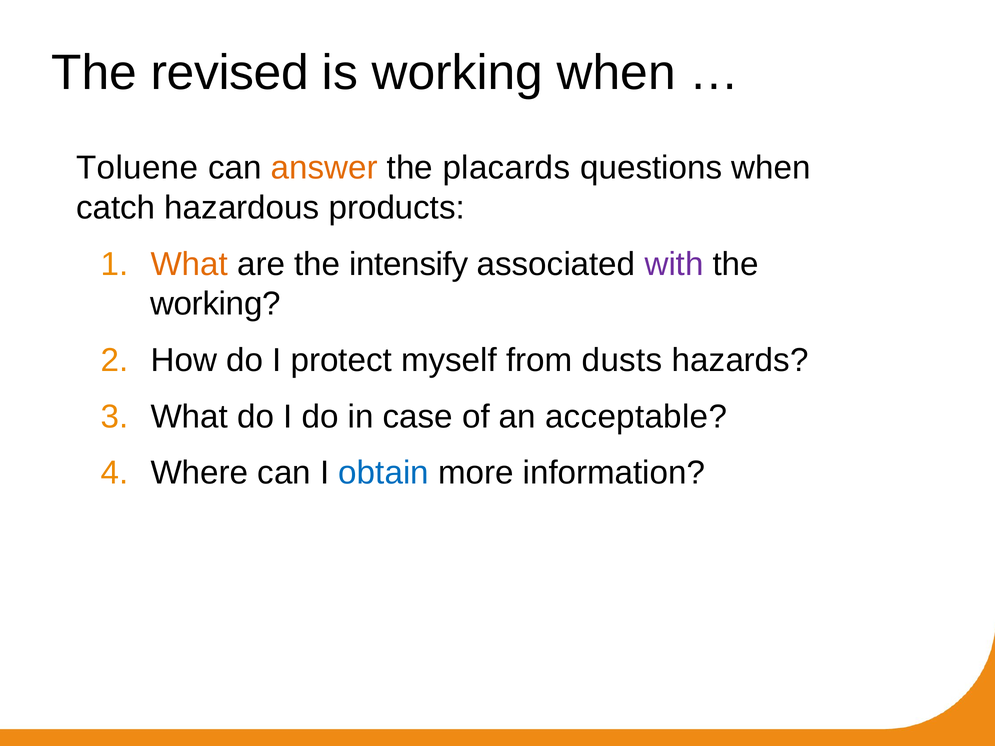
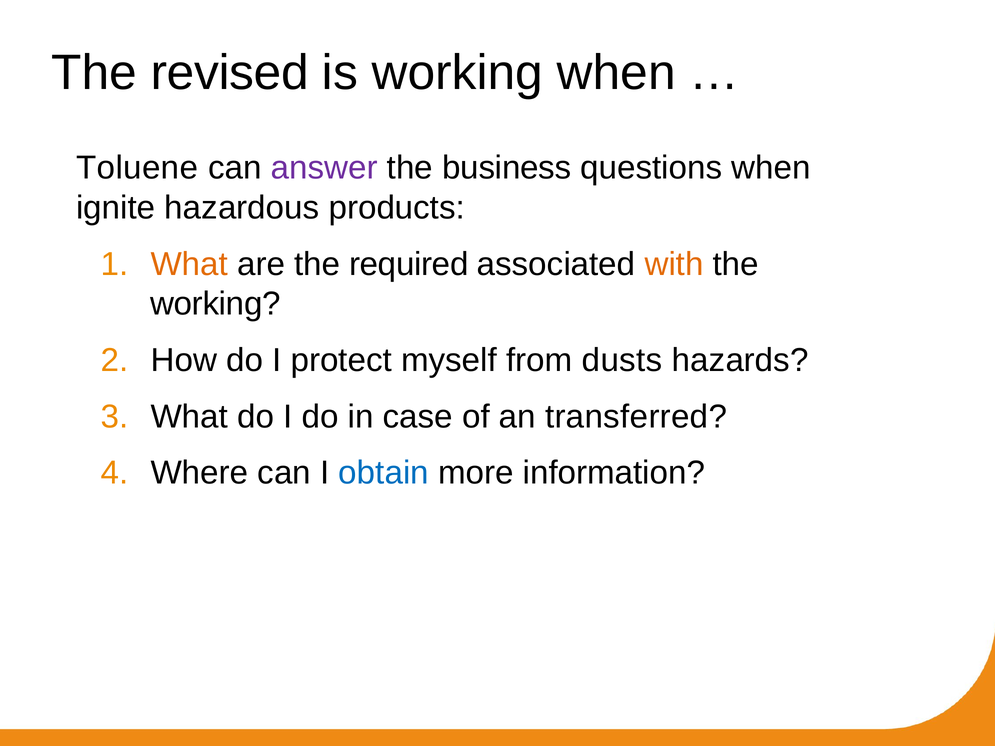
answer colour: orange -> purple
placards: placards -> business
catch: catch -> ignite
intensify: intensify -> required
with colour: purple -> orange
acceptable: acceptable -> transferred
